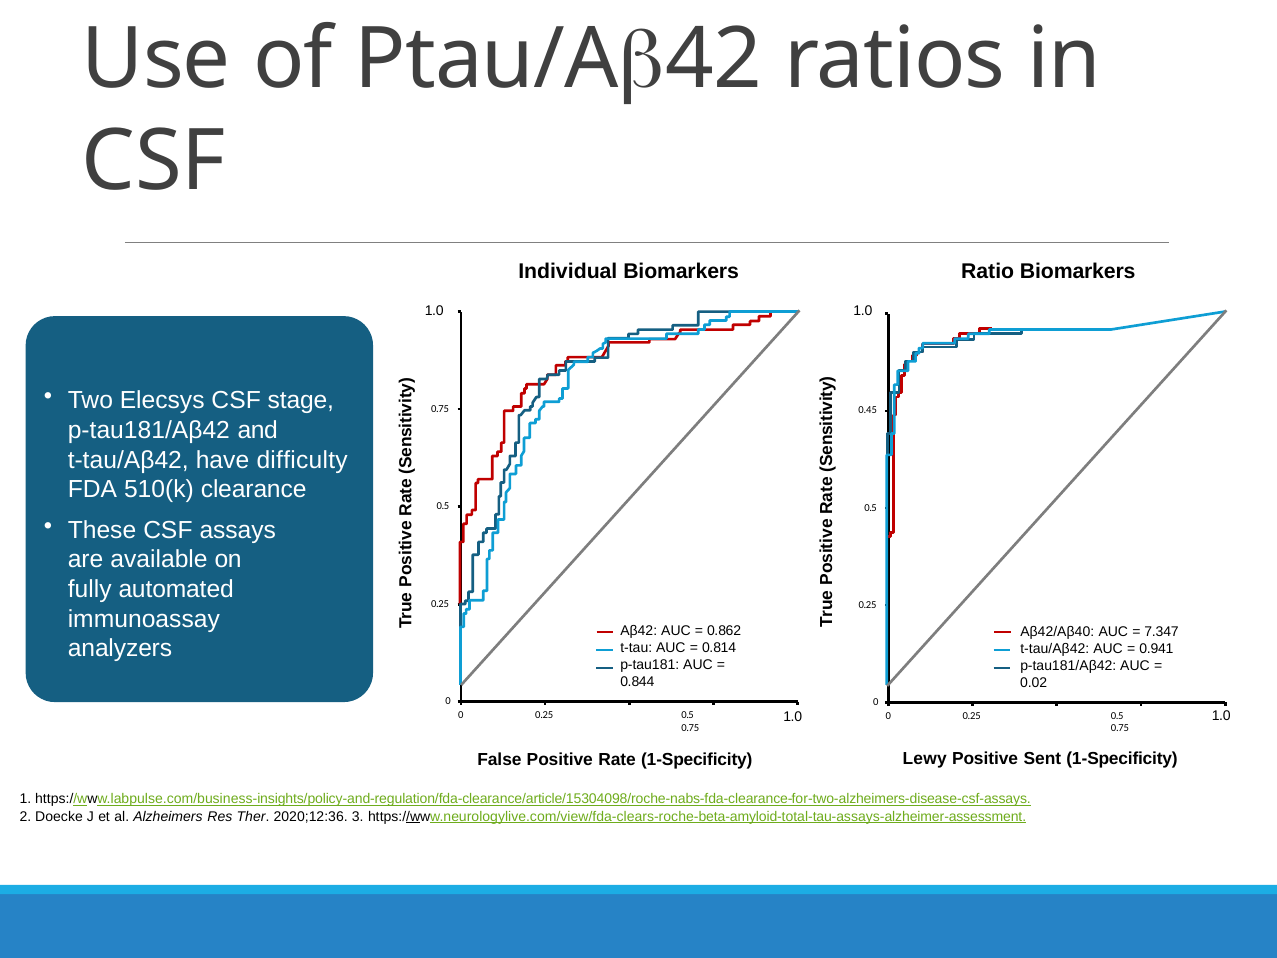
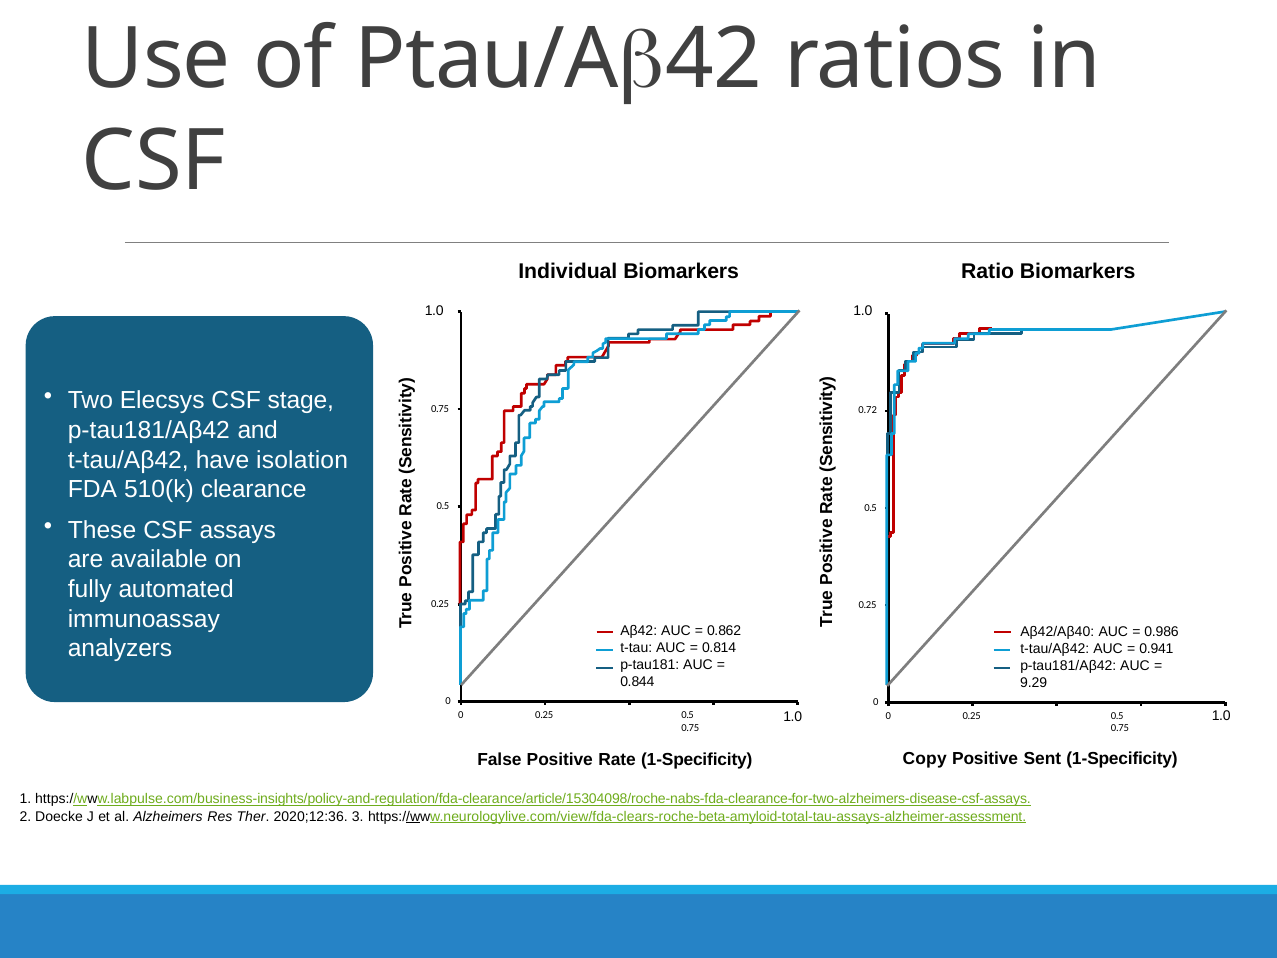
0.45: 0.45 -> 0.72
difficulty: difficulty -> isolation
7.347: 7.347 -> 0.986
0.02: 0.02 -> 9.29
Lewy: Lewy -> Copy
